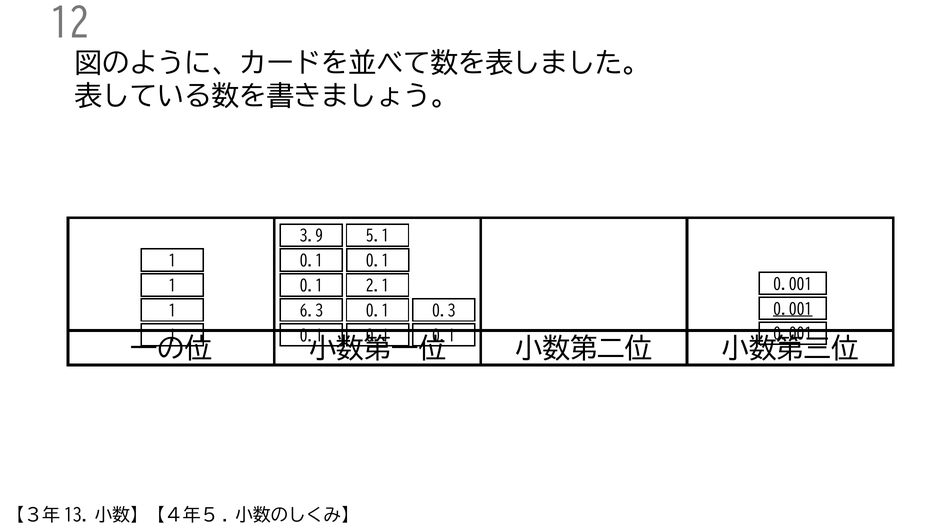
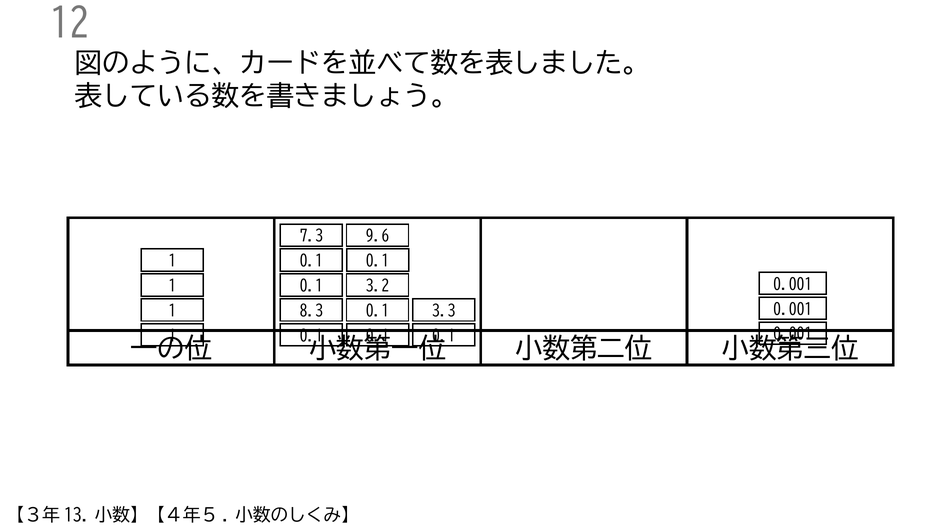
3.9: 3.9 -> 7.3
5.1: 5.1 -> 9.6
2.1: 2.1 -> 3.2
0.001 at (793, 309) underline: present -> none
6.3: 6.3 -> 8.3
0.3: 0.3 -> 3.3
